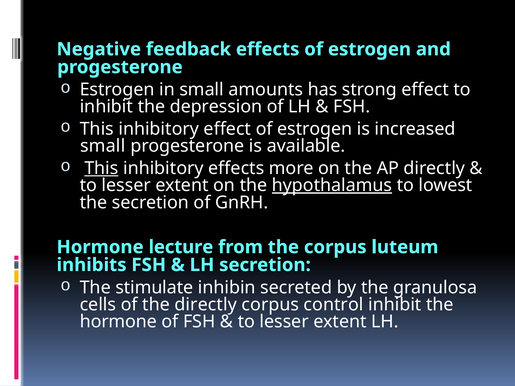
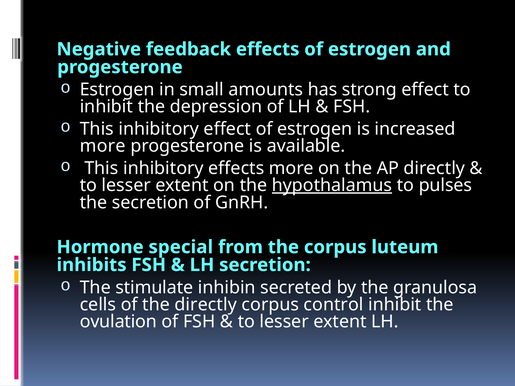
small at (103, 146): small -> more
This at (101, 168) underline: present -> none
lowest: lowest -> pulses
lecture: lecture -> special
hormone at (118, 322): hormone -> ovulation
